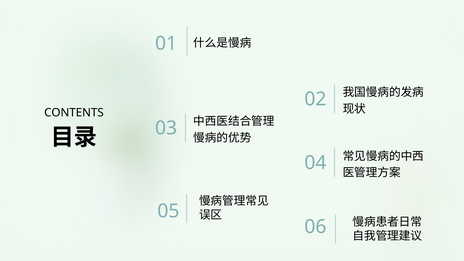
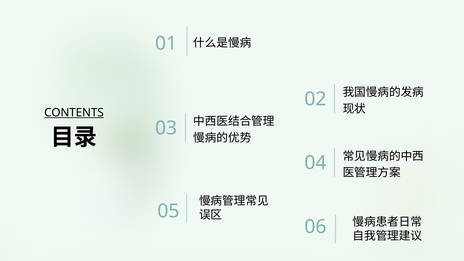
CONTENTS underline: none -> present
